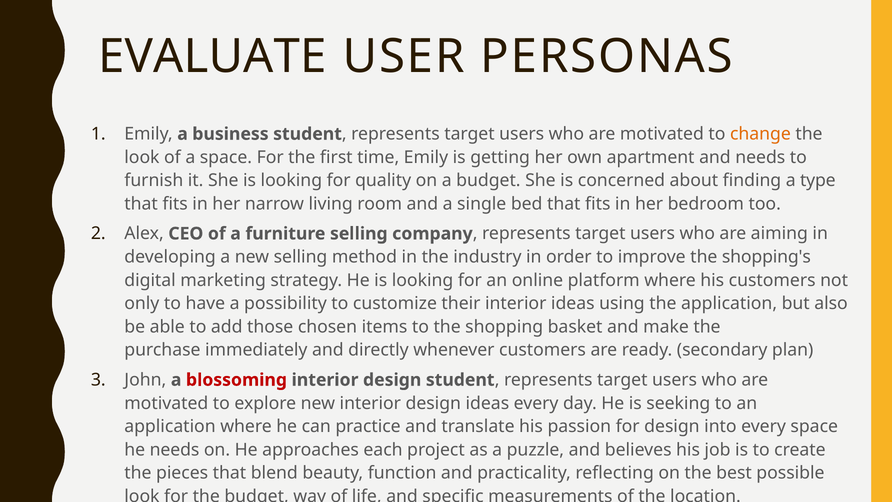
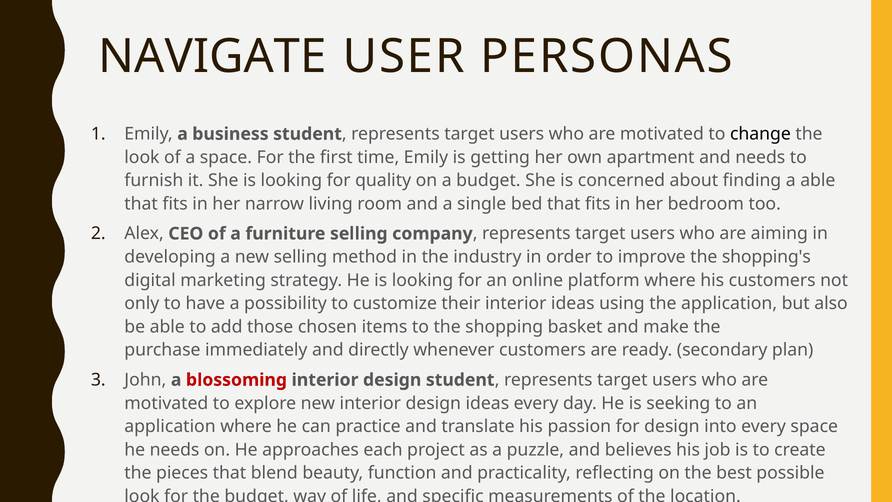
EVALUATE: EVALUATE -> NAVIGATE
change colour: orange -> black
a type: type -> able
